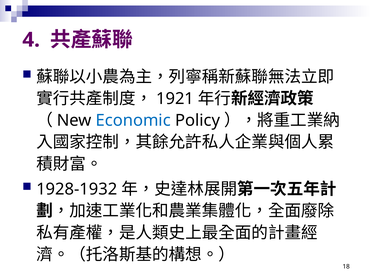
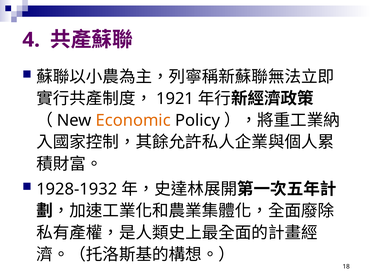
Economic colour: blue -> orange
